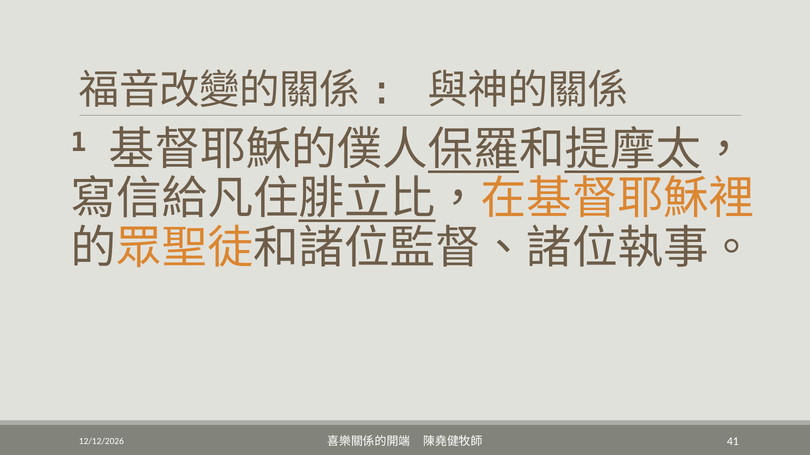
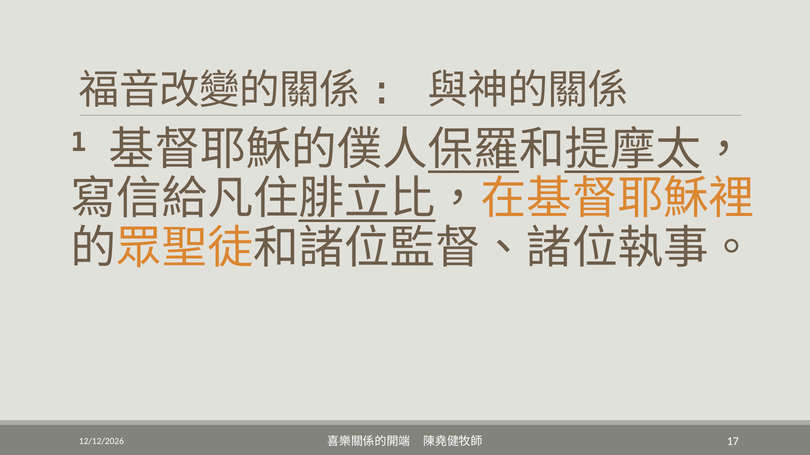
41: 41 -> 17
